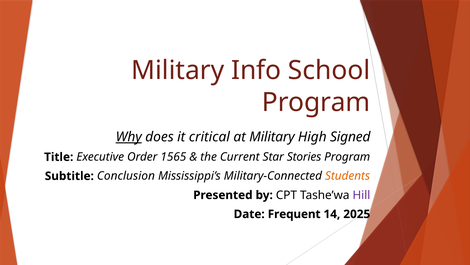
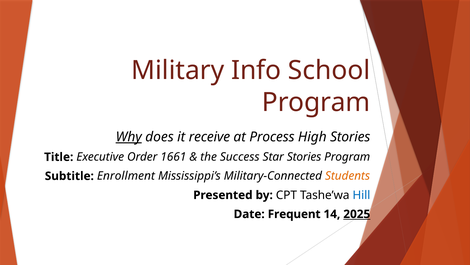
critical: critical -> receive
at Military: Military -> Process
High Signed: Signed -> Stories
1565: 1565 -> 1661
Current: Current -> Success
Conclusion: Conclusion -> Enrollment
Hill colour: purple -> blue
2025 underline: none -> present
